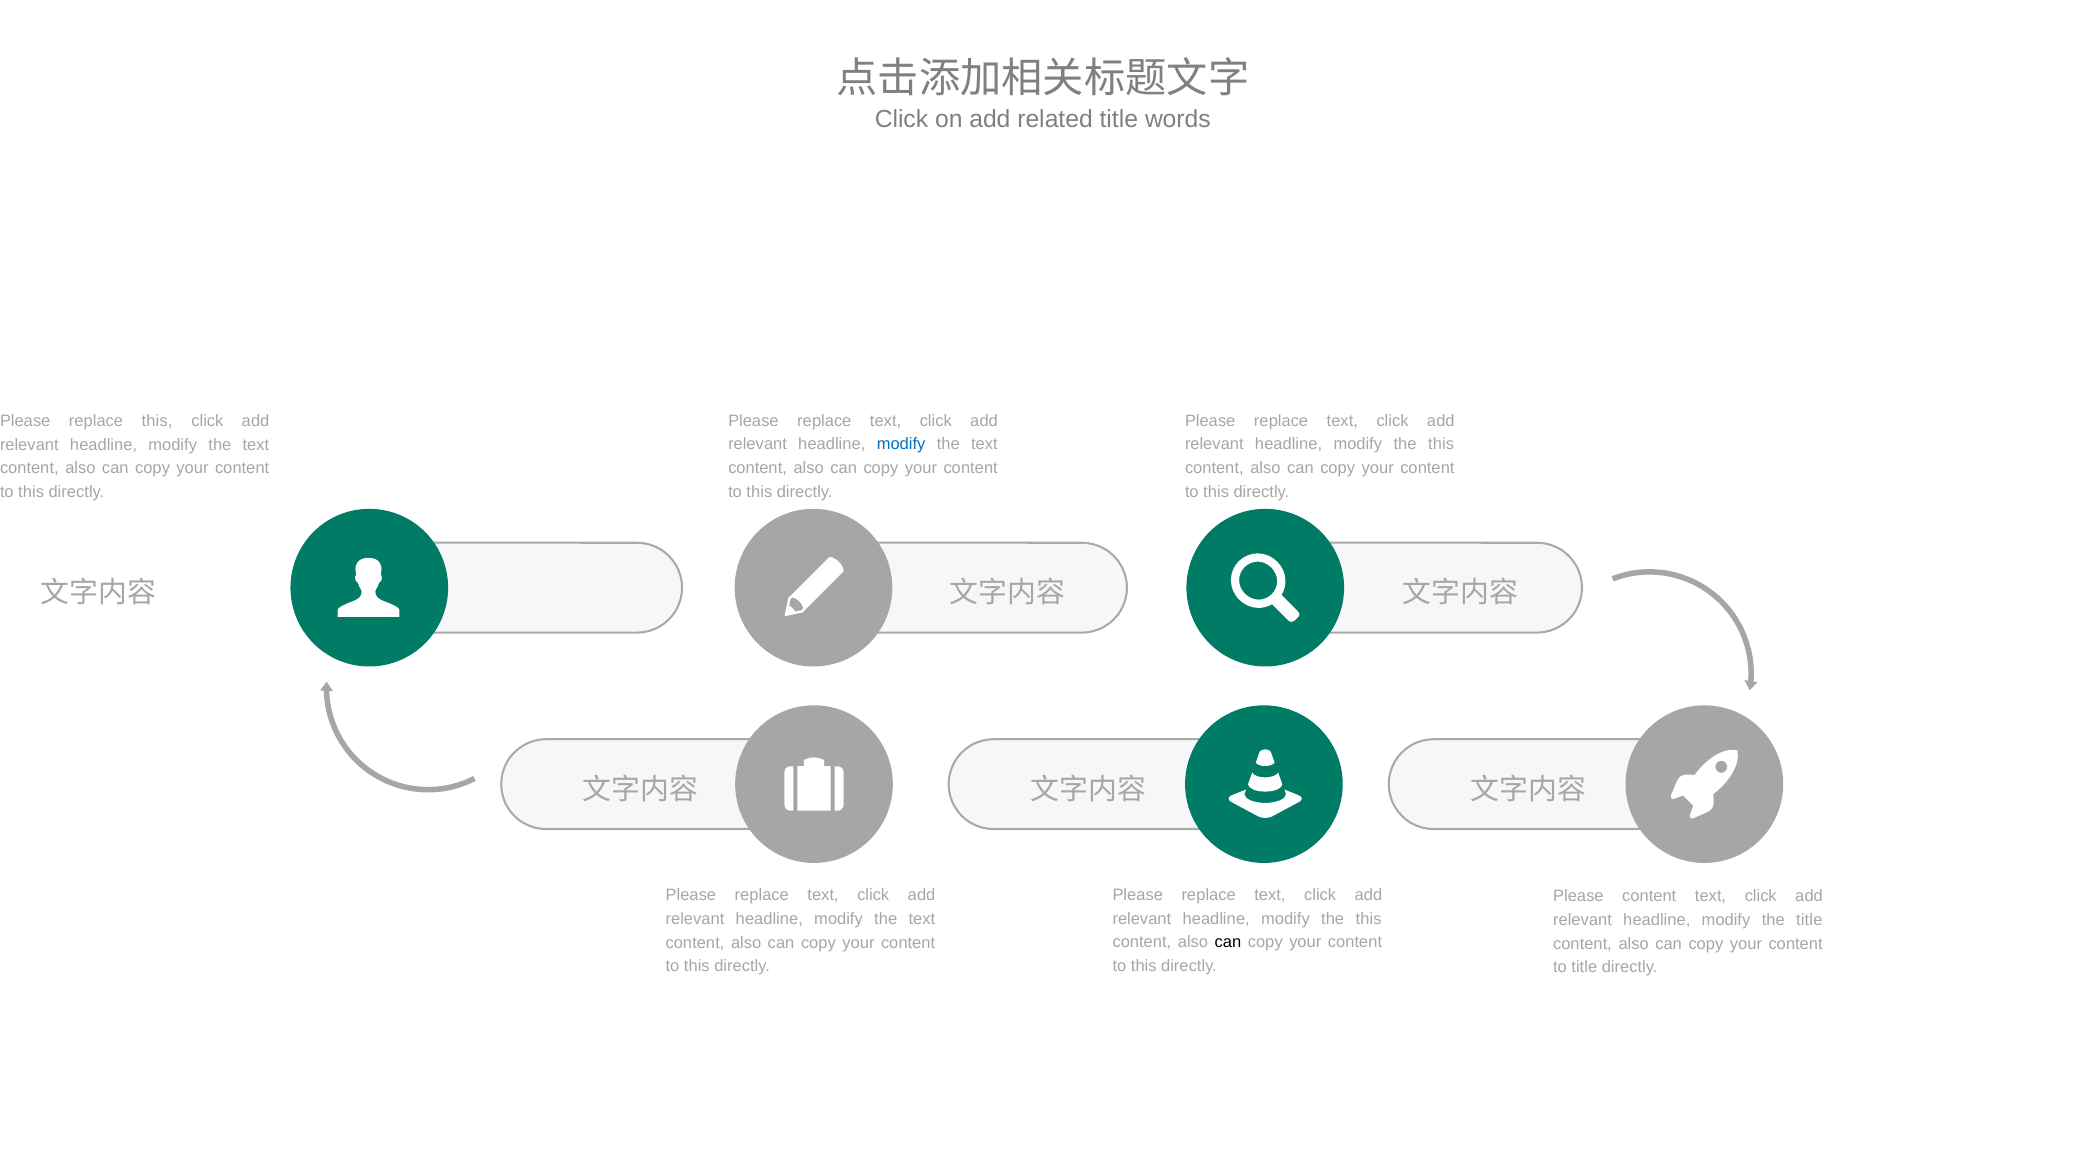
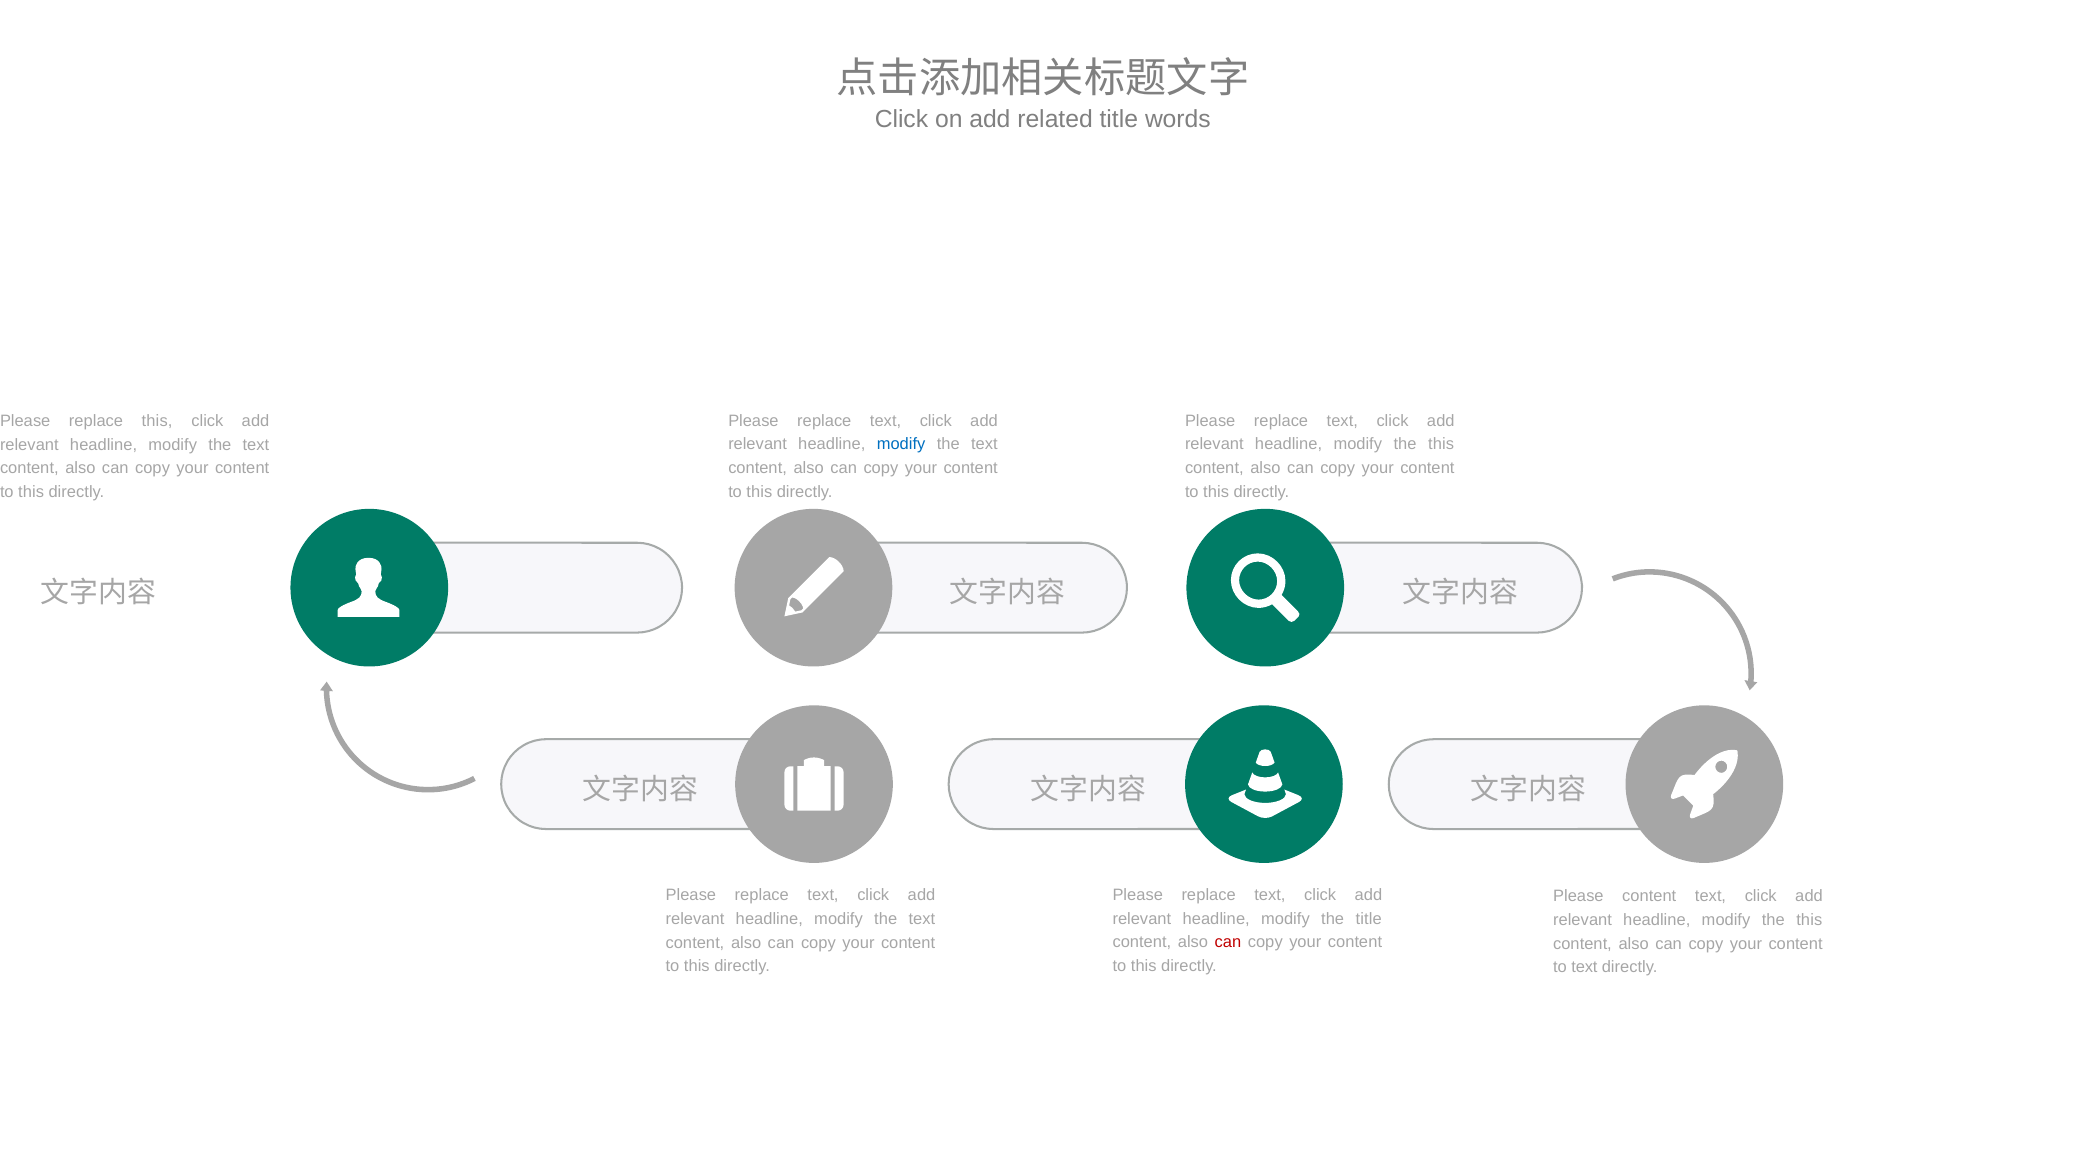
this at (1369, 919): this -> title
title at (1809, 920): title -> this
can at (1228, 943) colour: black -> red
to title: title -> text
